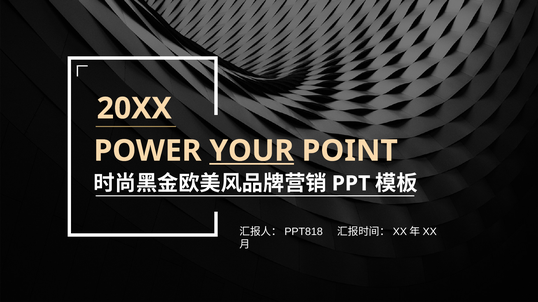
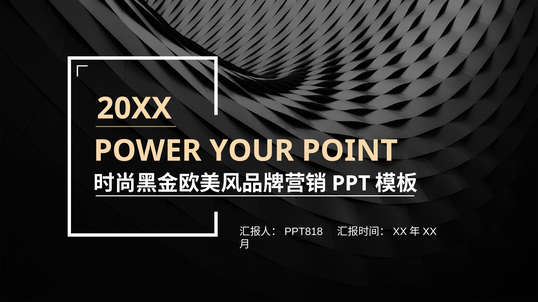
YOUR underline: present -> none
